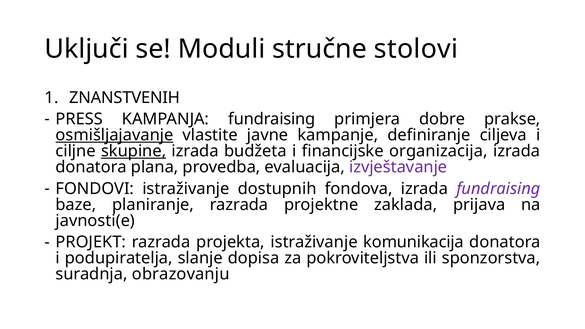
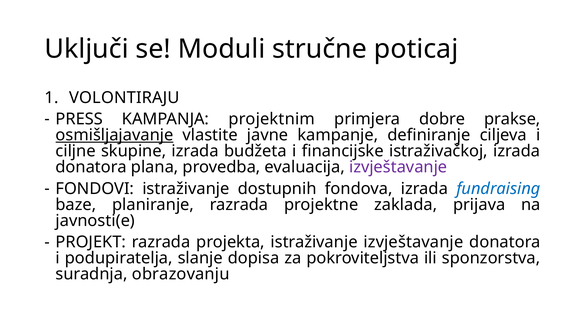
stolovi: stolovi -> poticaj
ZNANSTVENIH: ZNANSTVENIH -> VOLONTIRAJU
KAMPANJA fundraising: fundraising -> projektnim
skupine underline: present -> none
organizacija: organizacija -> istraživačkoj
fundraising at (498, 189) colour: purple -> blue
istraživanje komunikacija: komunikacija -> izvještavanje
